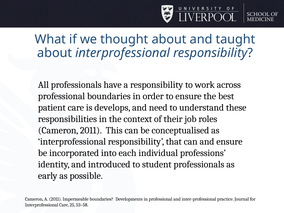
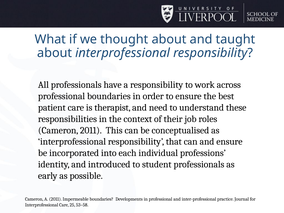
develops: develops -> therapist
